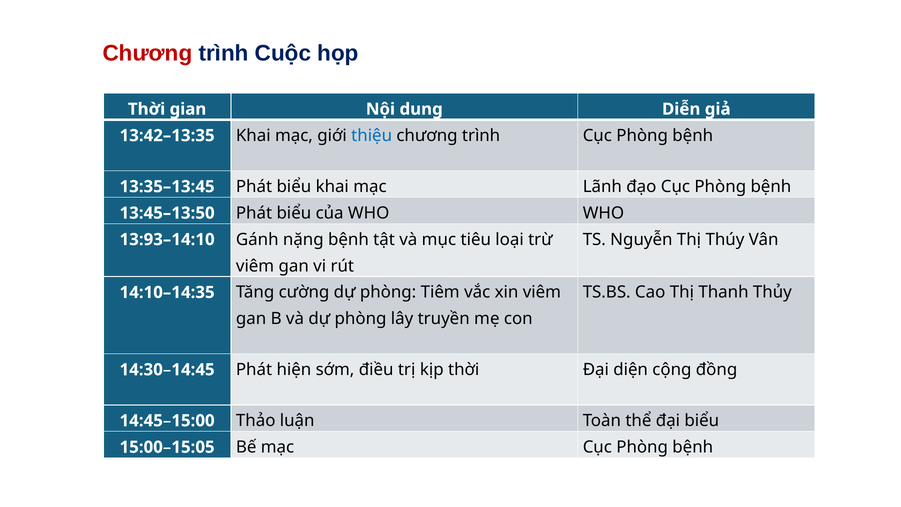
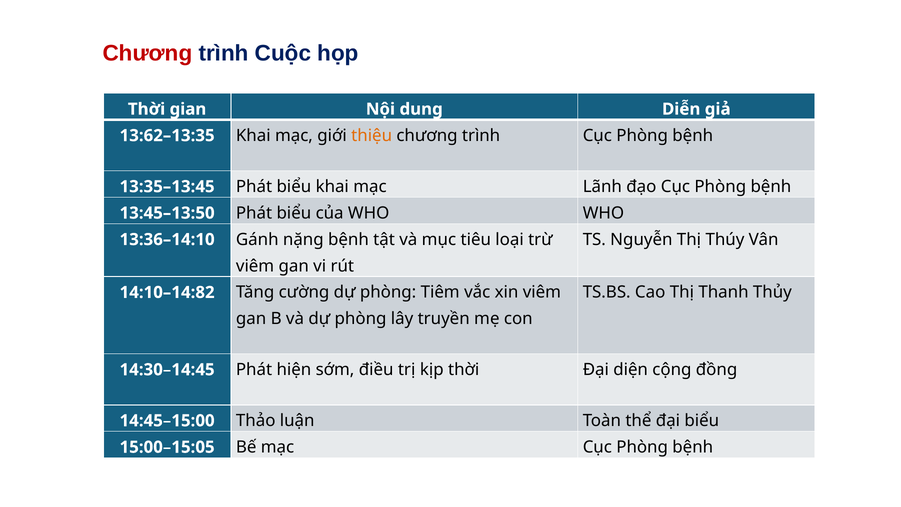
13:42–13:35: 13:42–13:35 -> 13:62–13:35
thiệu colour: blue -> orange
13:93–14:10: 13:93–14:10 -> 13:36–14:10
14:10–14:35: 14:10–14:35 -> 14:10–14:82
